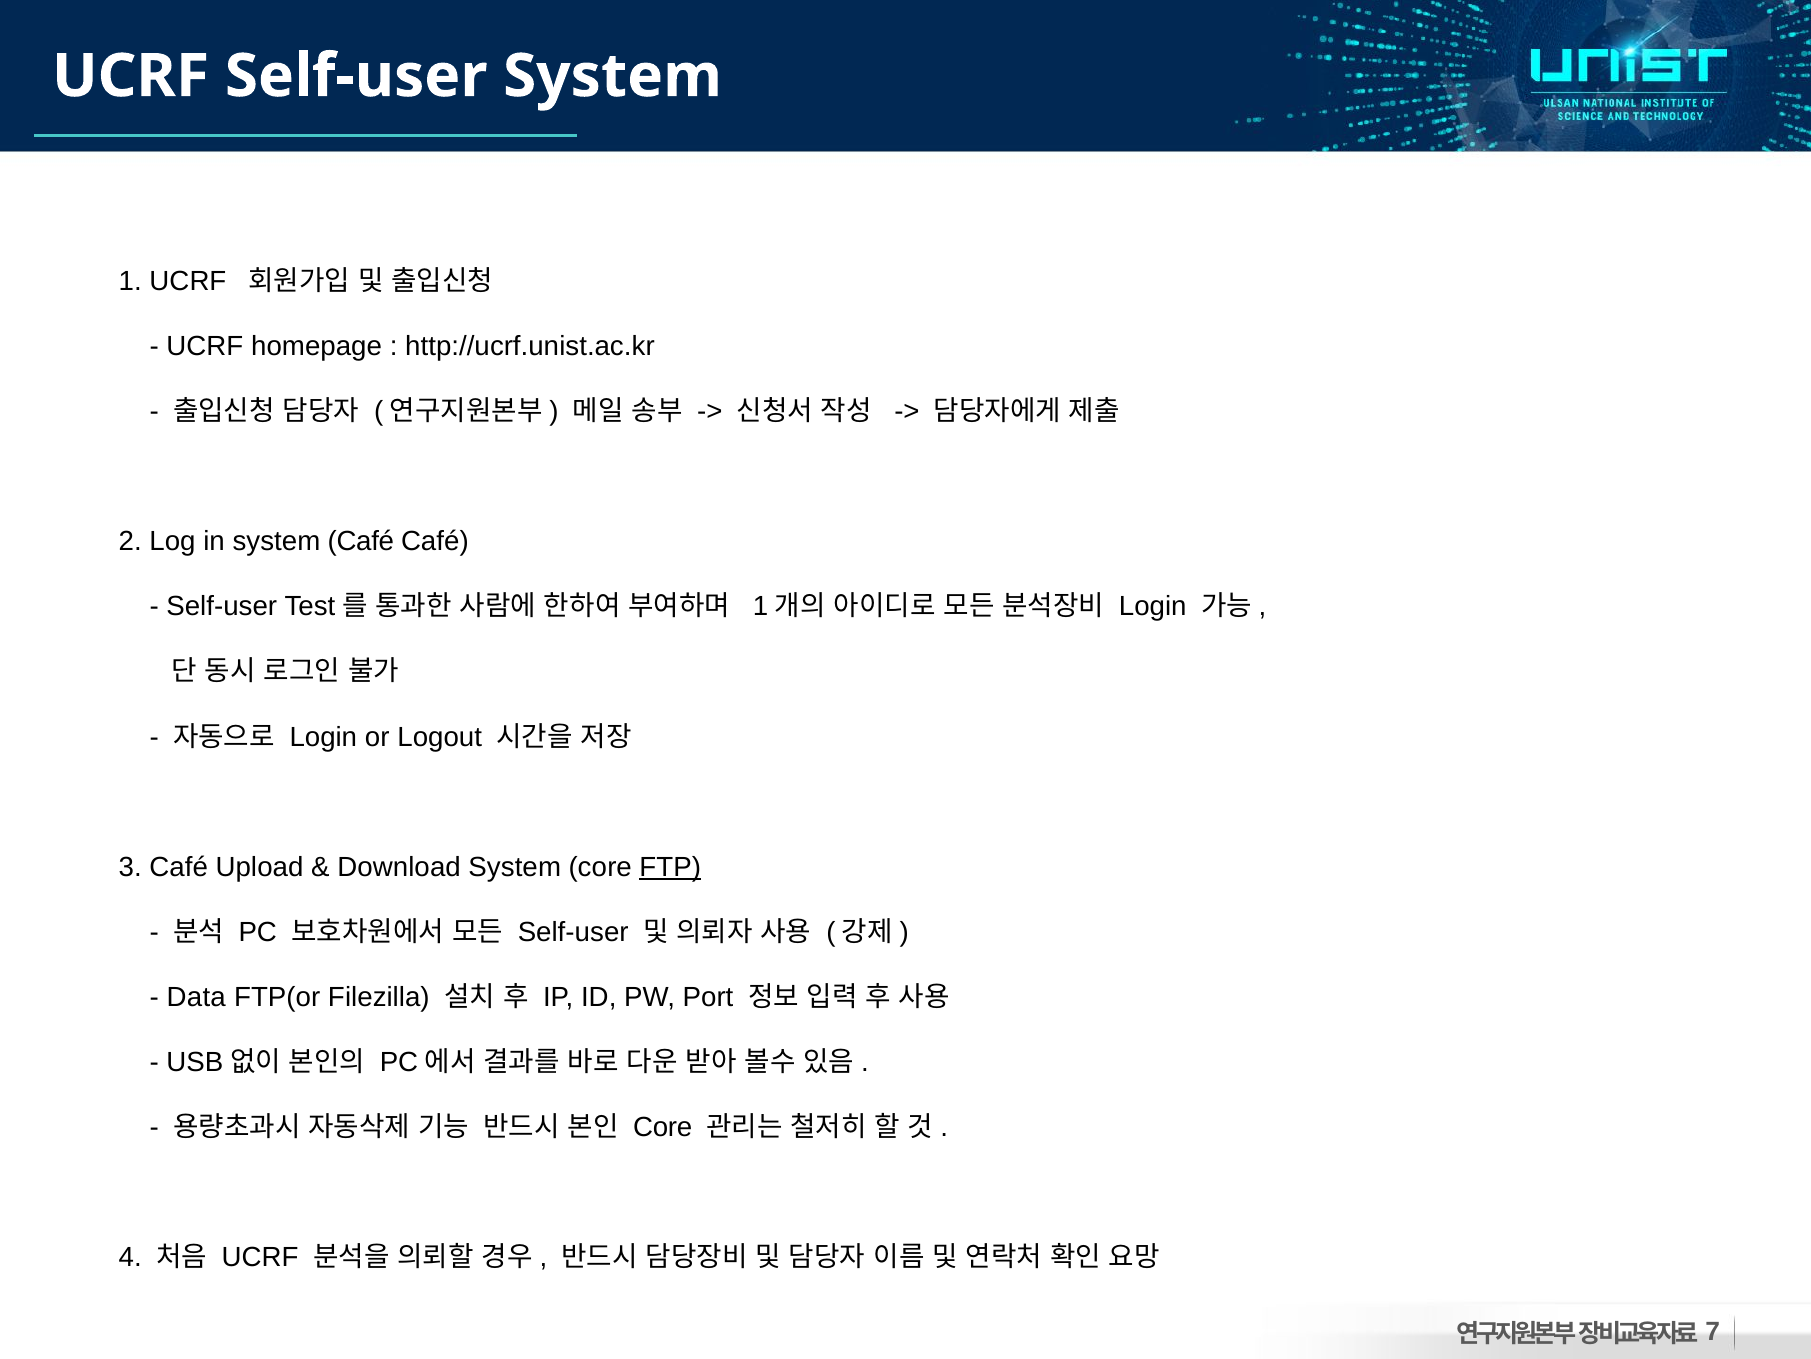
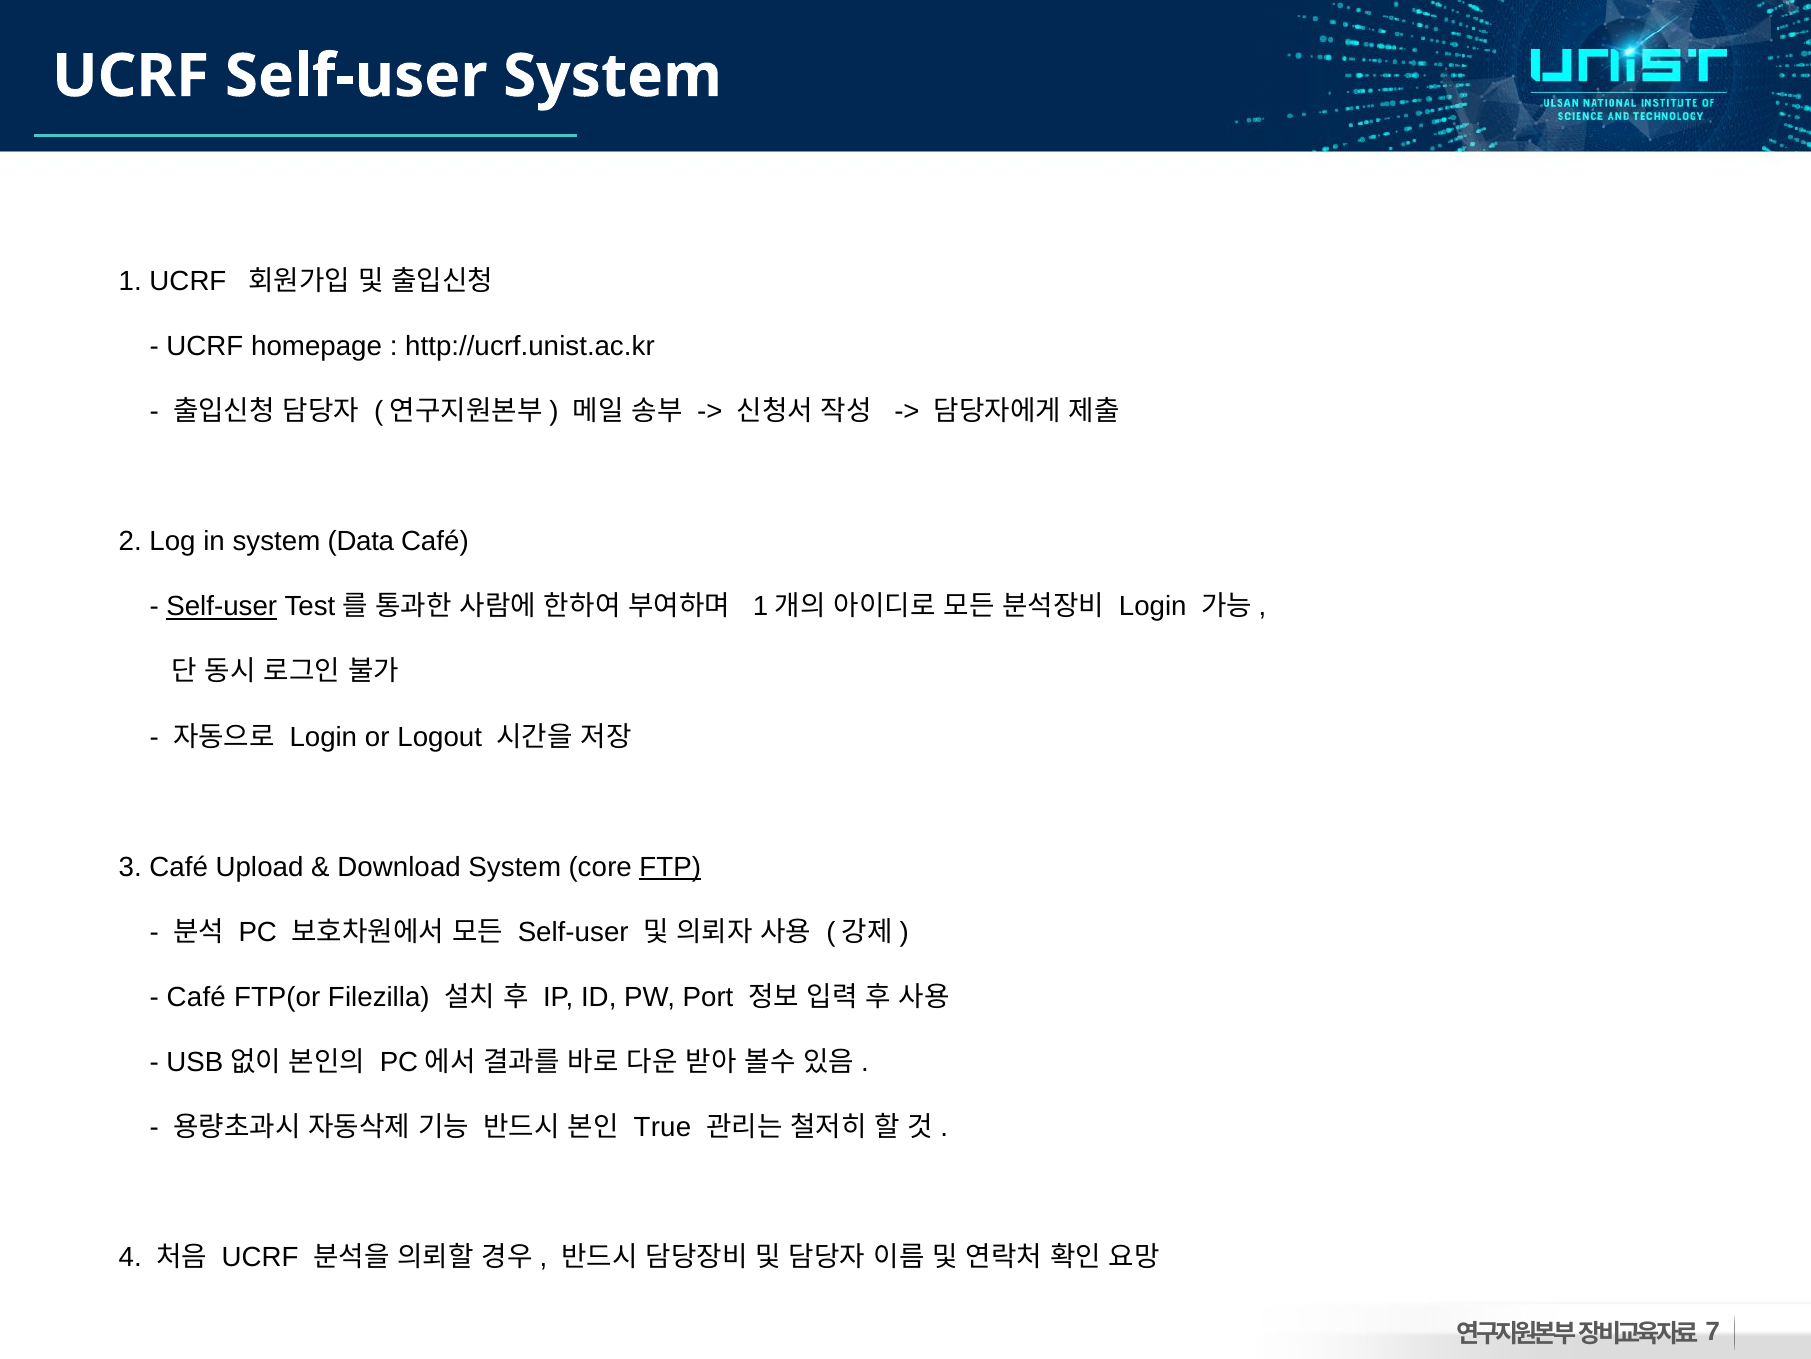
system Café: Café -> Data
Self-user at (222, 606) underline: none -> present
Data at (196, 997): Data -> Café
Core at (663, 1127): Core -> True
